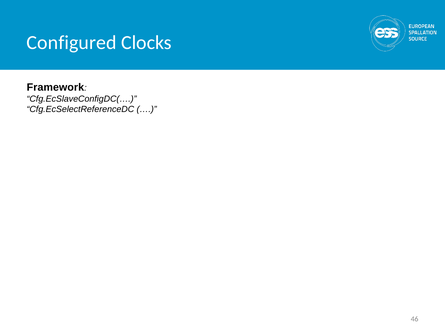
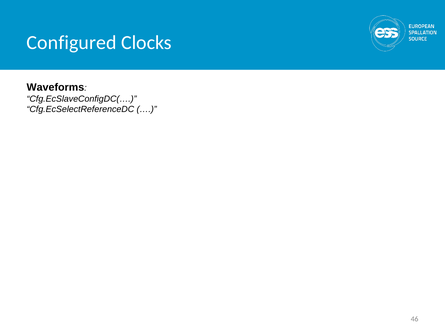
Framework: Framework -> Waveforms
